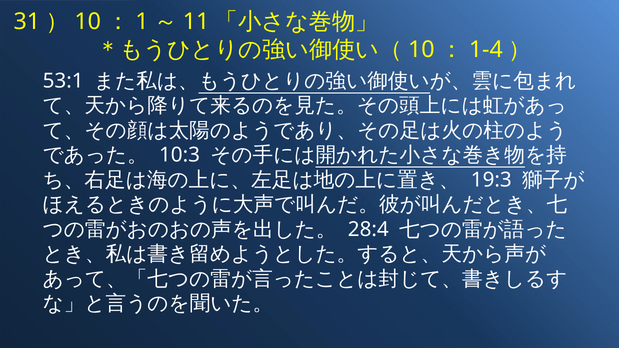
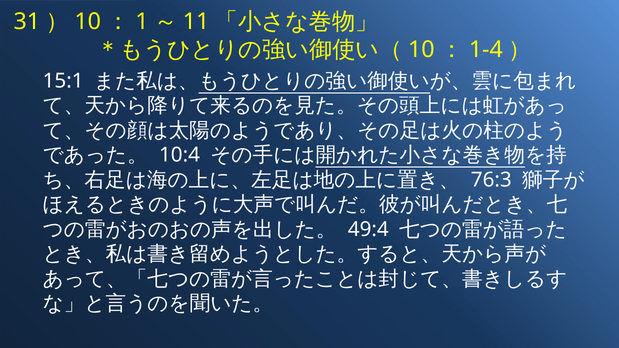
53:1: 53:1 -> 15:1
10:3: 10:3 -> 10:4
19:3: 19:3 -> 76:3
28:4: 28:4 -> 49:4
